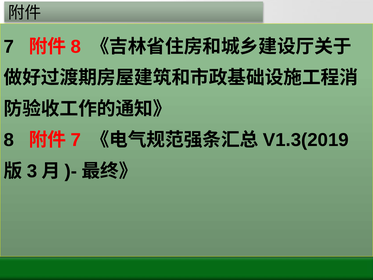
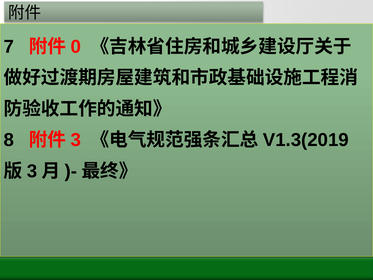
8 at (76, 47): 8 -> 0
7 at (76, 140): 7 -> 3
